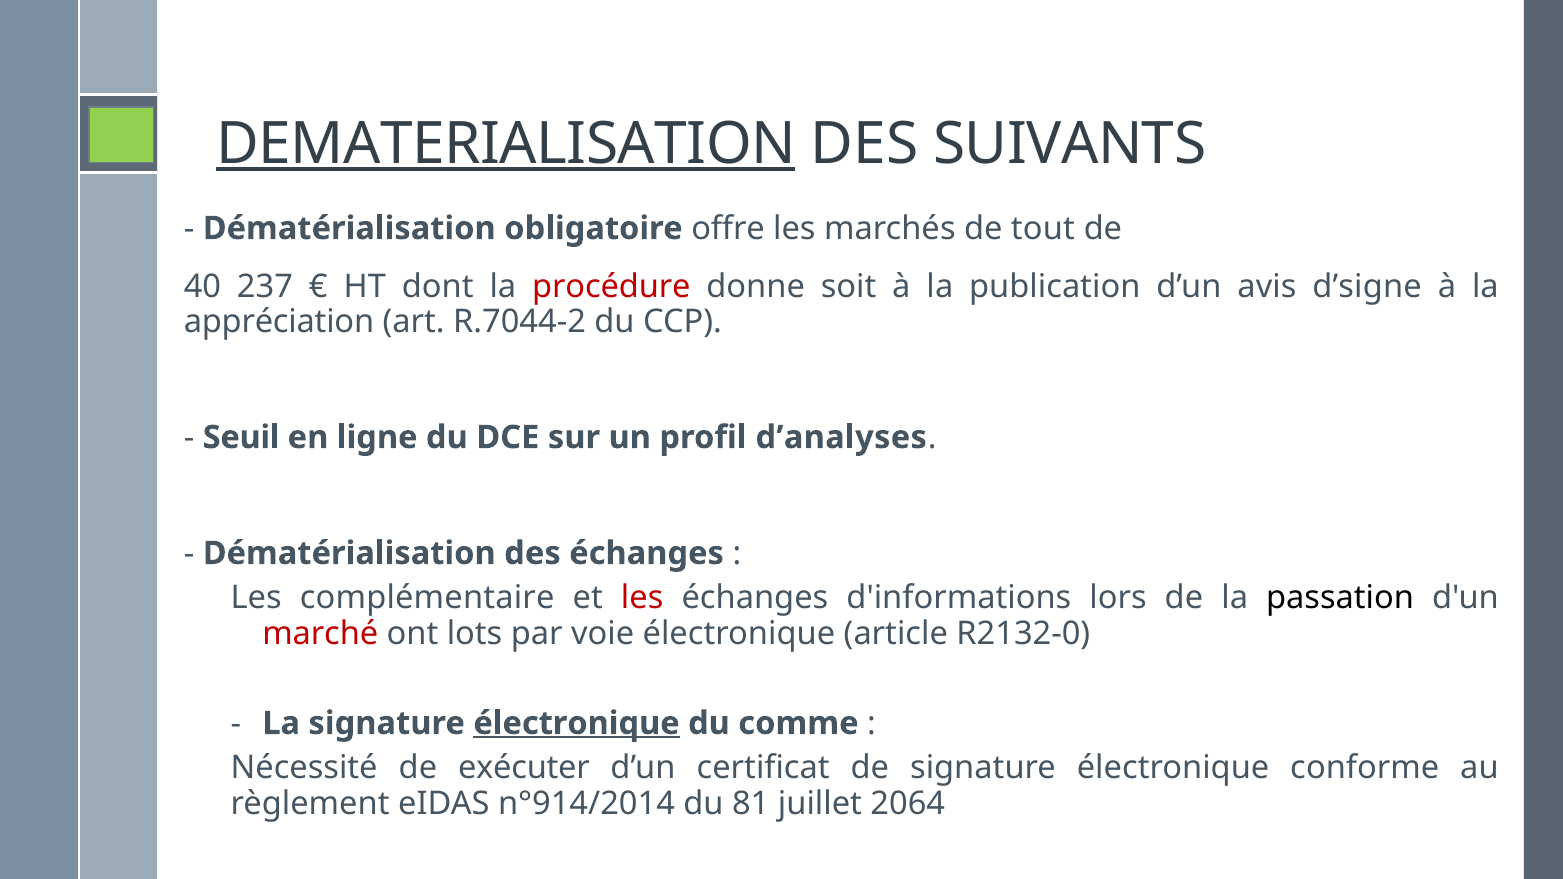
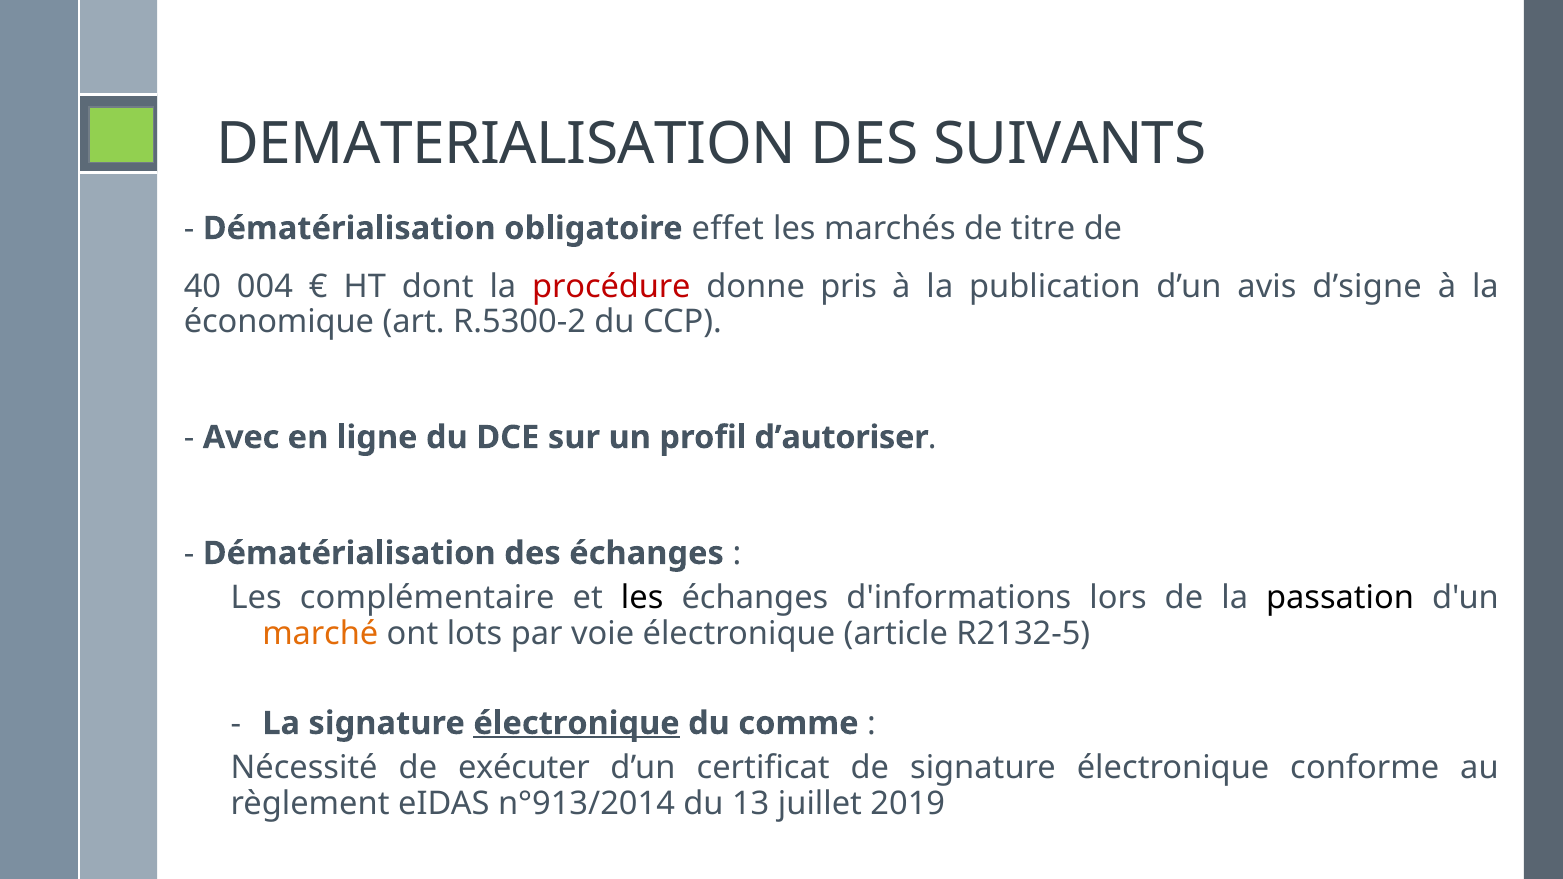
DEMATERIALISATION underline: present -> none
offre: offre -> effet
tout: tout -> titre
237: 237 -> 004
soit: soit -> pris
appréciation: appréciation -> économique
R.7044-2: R.7044-2 -> R.5300-2
Seuil: Seuil -> Avec
d’analyses: d’analyses -> d’autoriser
les at (642, 599) colour: red -> black
marché colour: red -> orange
R2132-0: R2132-0 -> R2132-5
n°914/2014: n°914/2014 -> n°913/2014
81: 81 -> 13
2064: 2064 -> 2019
